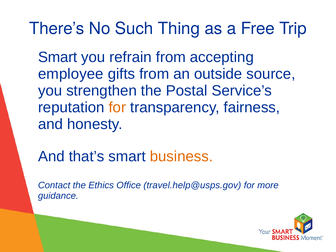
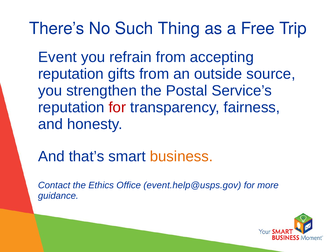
Smart at (58, 57): Smart -> Event
employee at (71, 74): employee -> reputation
for at (117, 108) colour: orange -> red
travel.help@usps.gov: travel.help@usps.gov -> event.help@usps.gov
